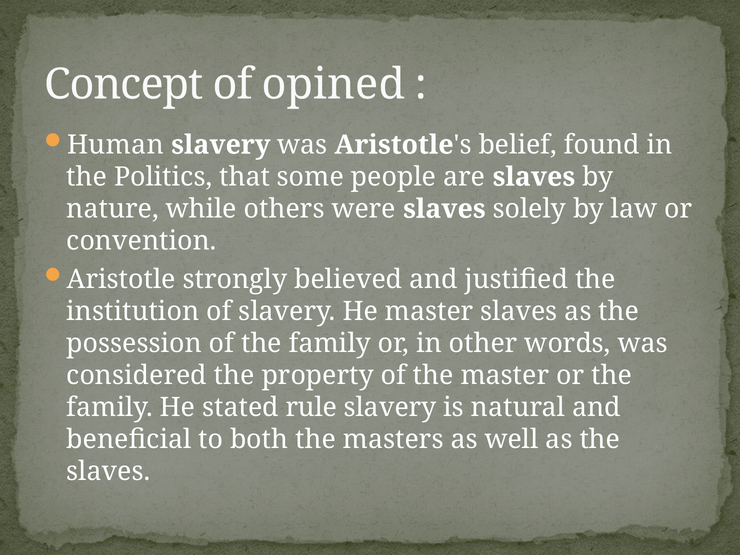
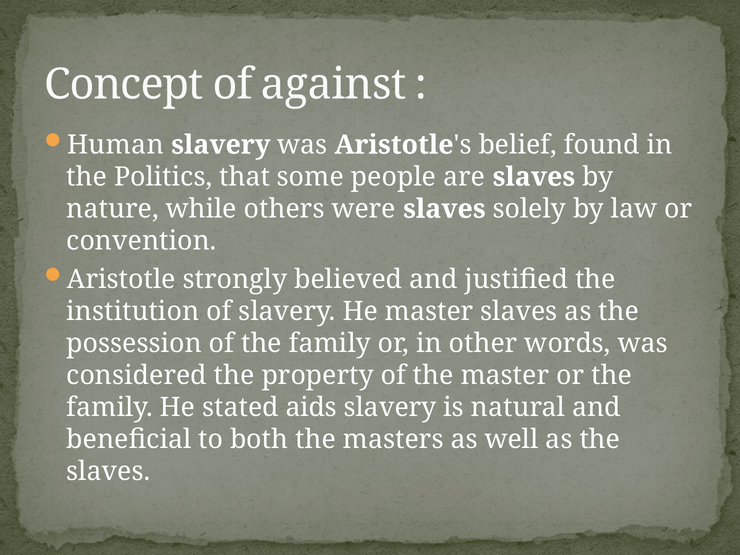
opined: opined -> against
rule: rule -> aids
